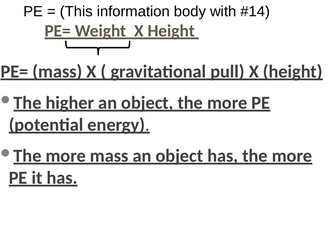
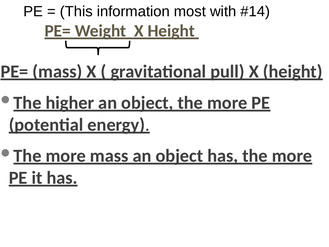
body: body -> most
